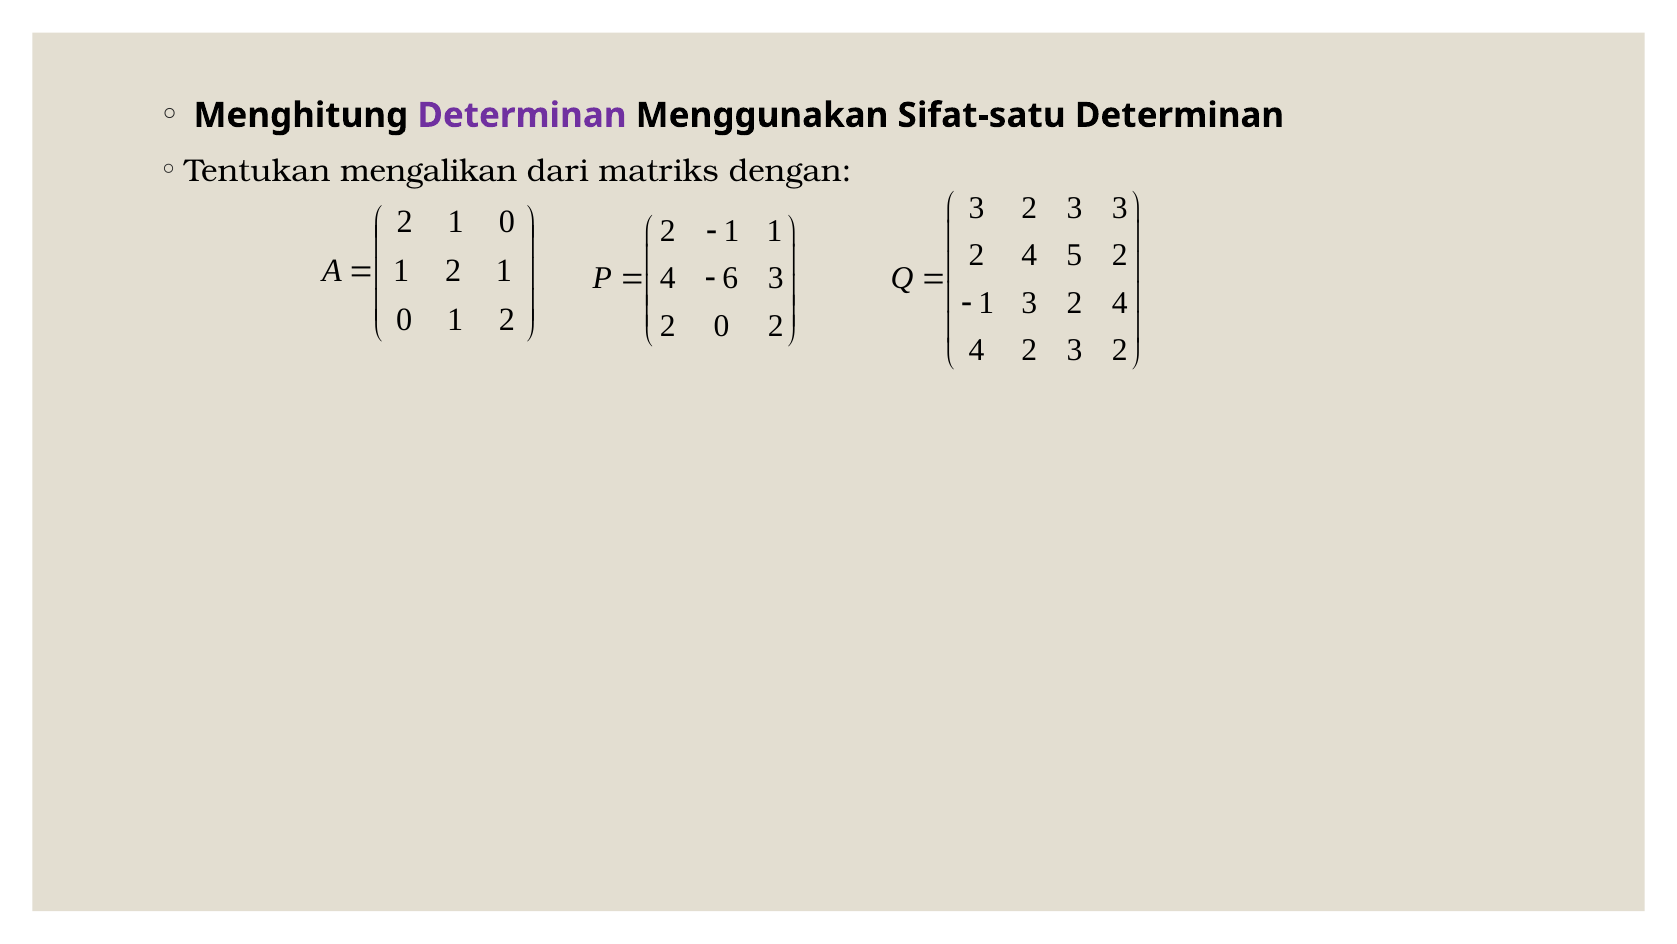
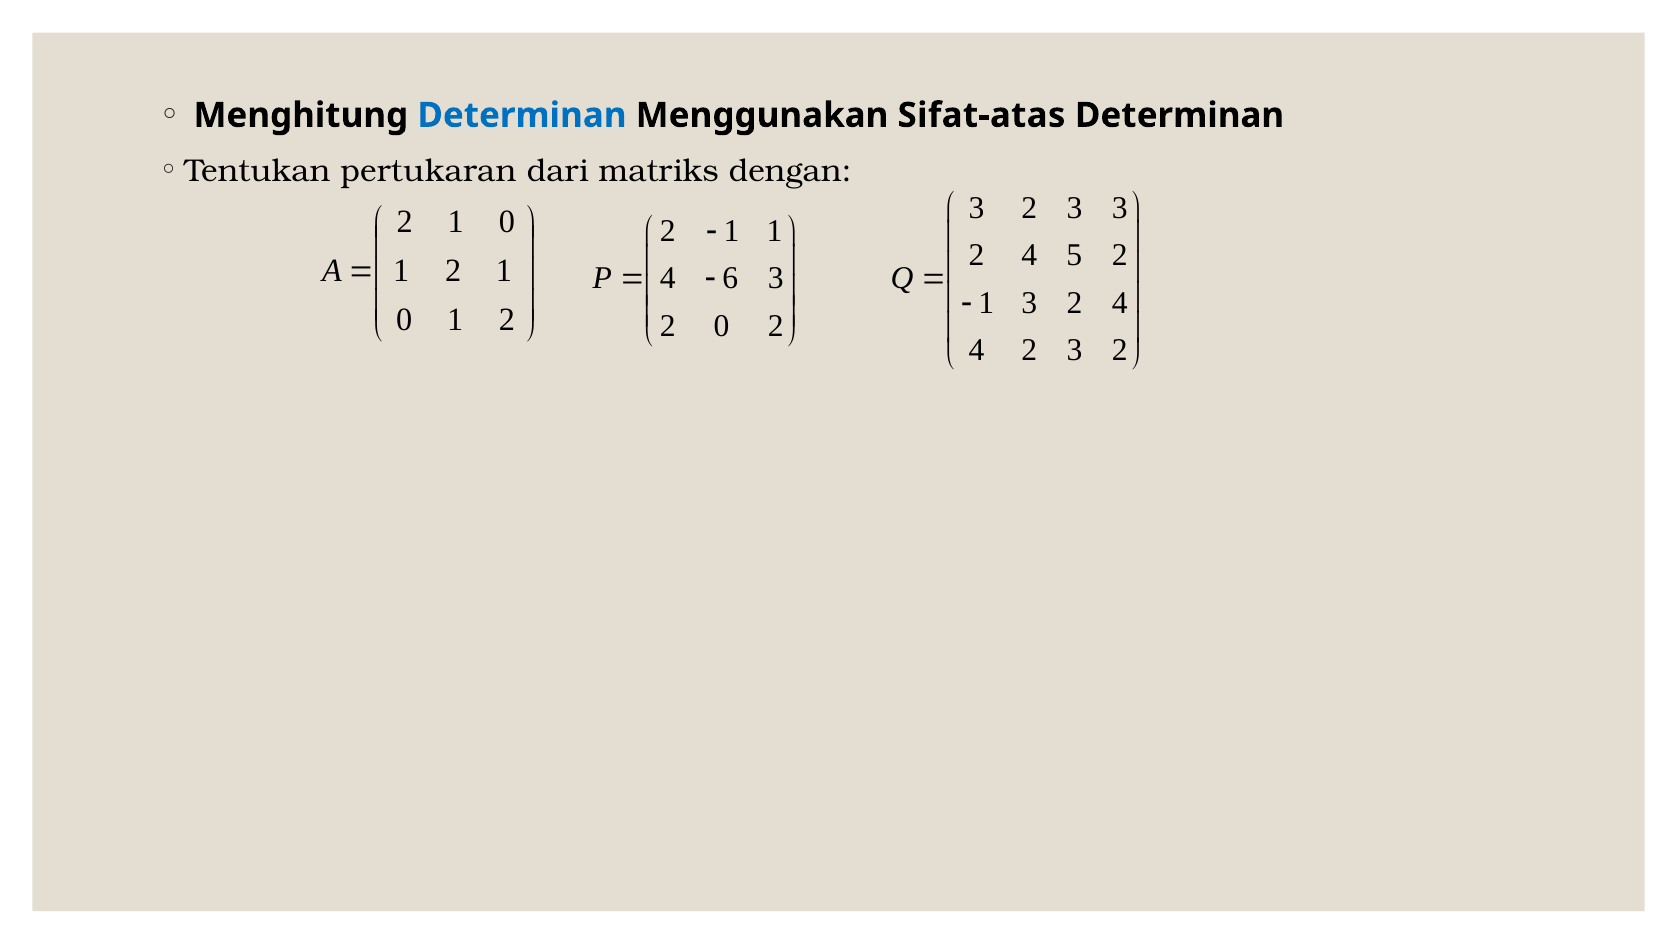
Determinan at (522, 115) colour: purple -> blue
Sifat-satu: Sifat-satu -> Sifat-atas
mengalikan: mengalikan -> pertukaran
